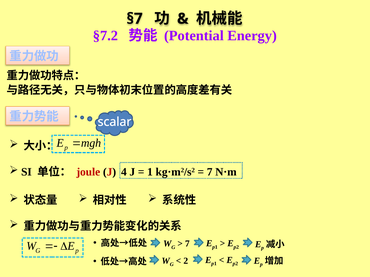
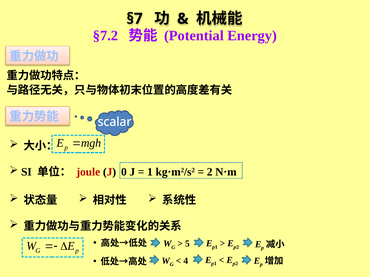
4: 4 -> 0
7 at (210, 172): 7 -> 2
7 at (187, 244): 7 -> 5
2: 2 -> 4
